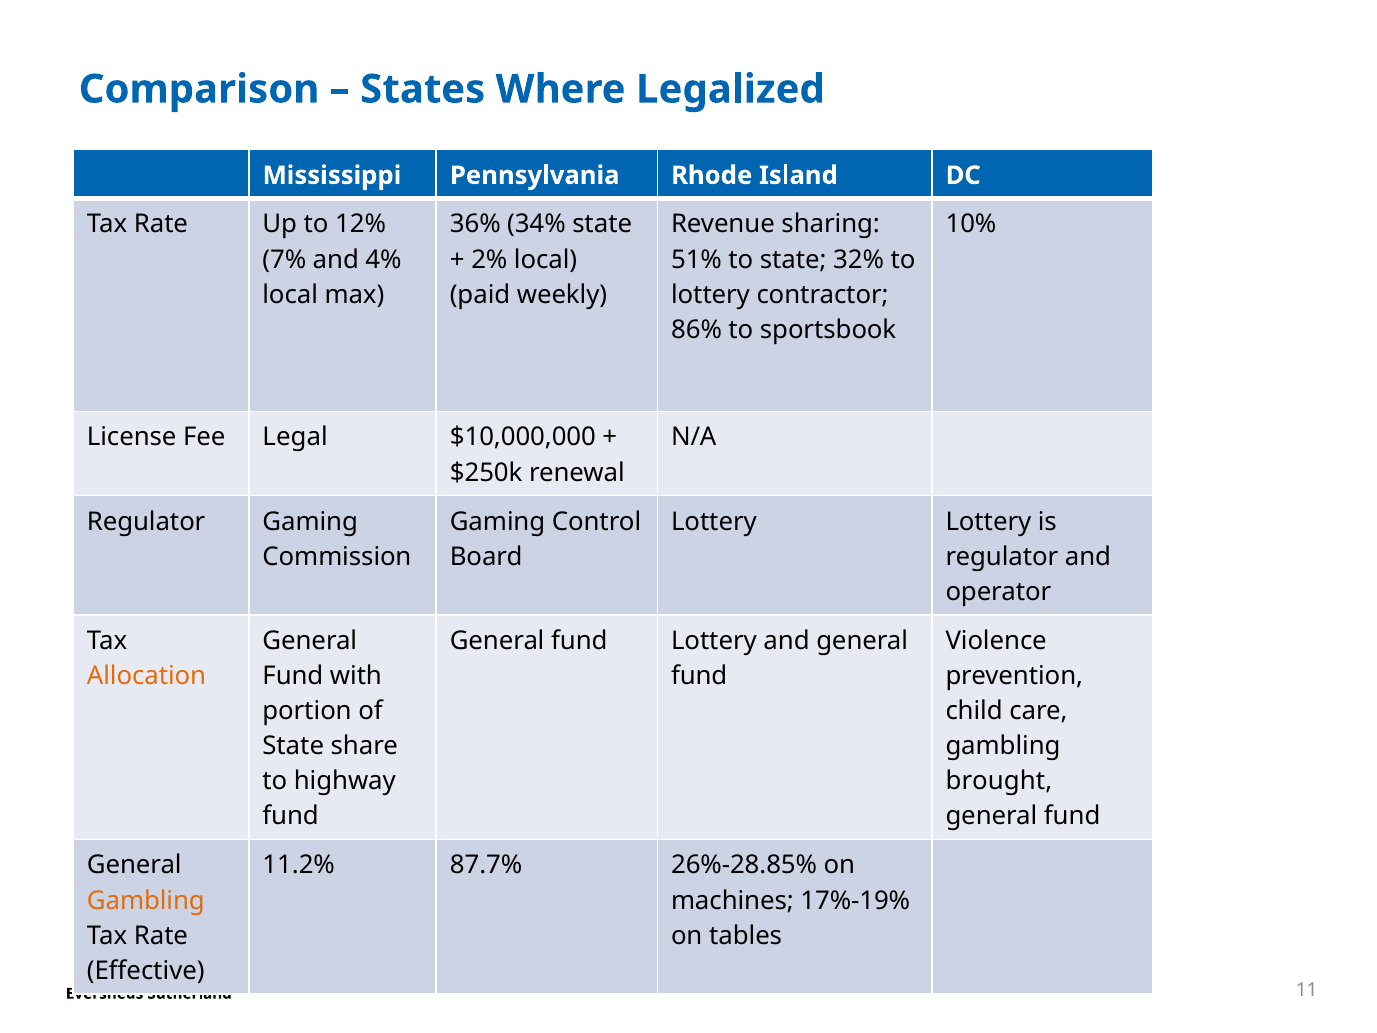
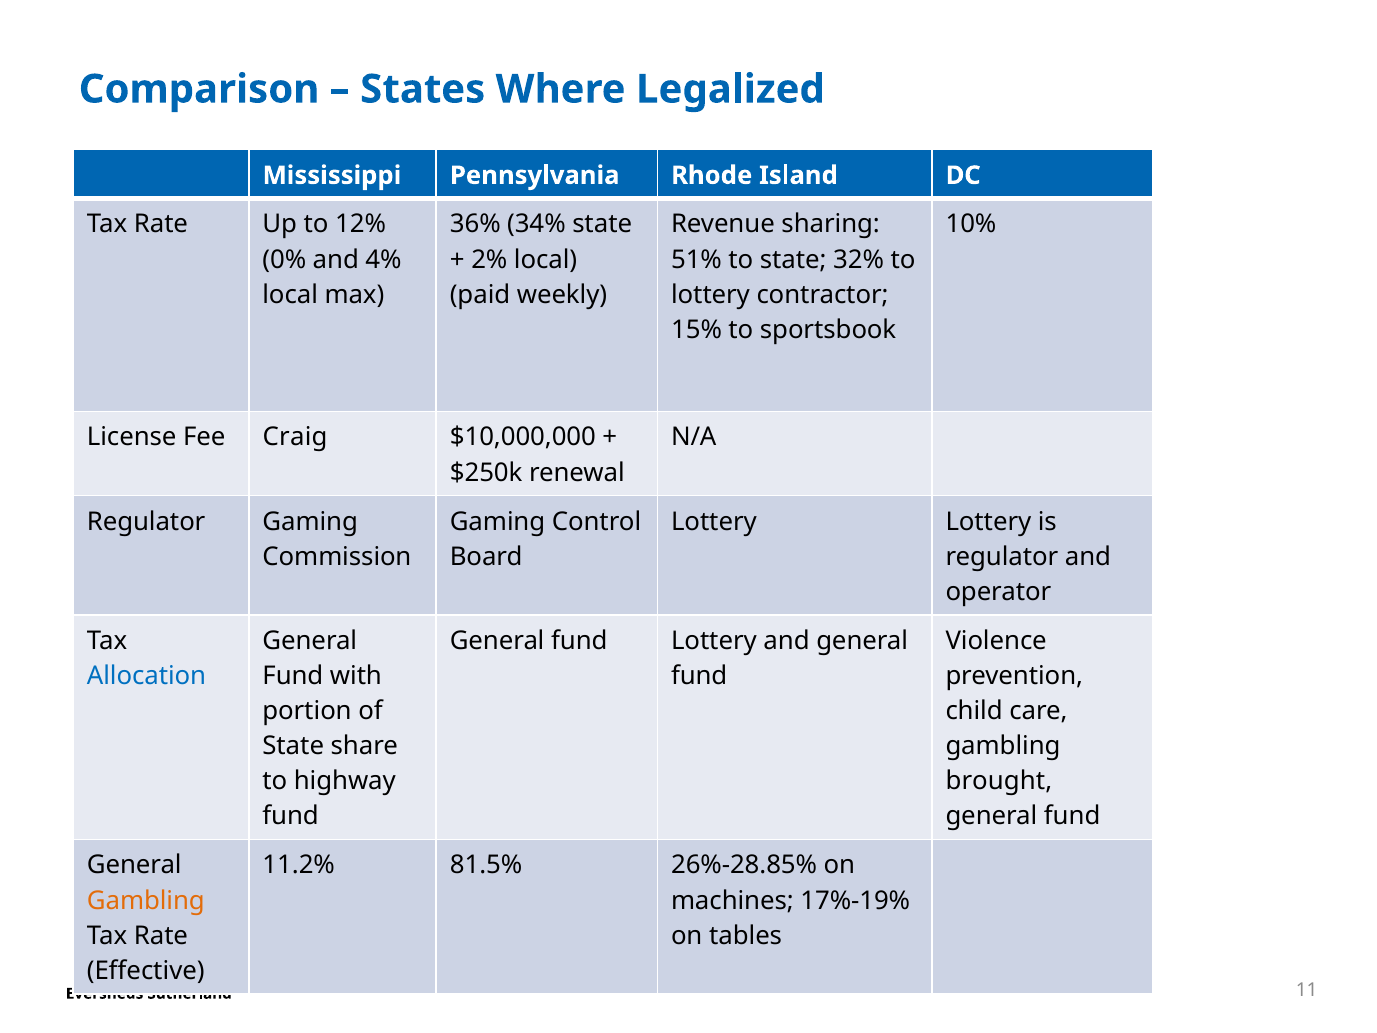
7%: 7% -> 0%
86%: 86% -> 15%
Legal: Legal -> Craig
Allocation colour: orange -> blue
87.7%: 87.7% -> 81.5%
